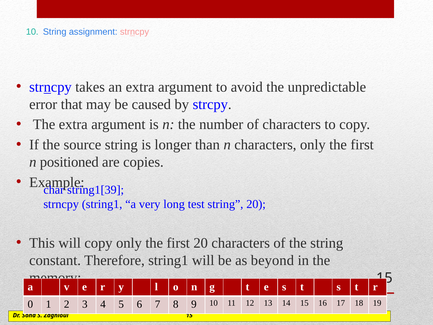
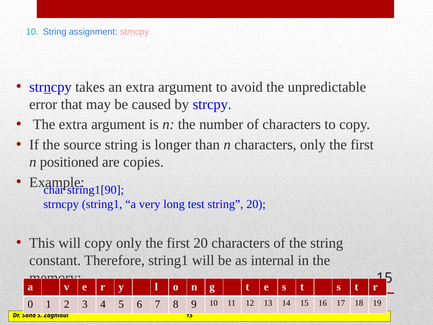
string1[39: string1[39 -> string1[90
beyond: beyond -> internal
